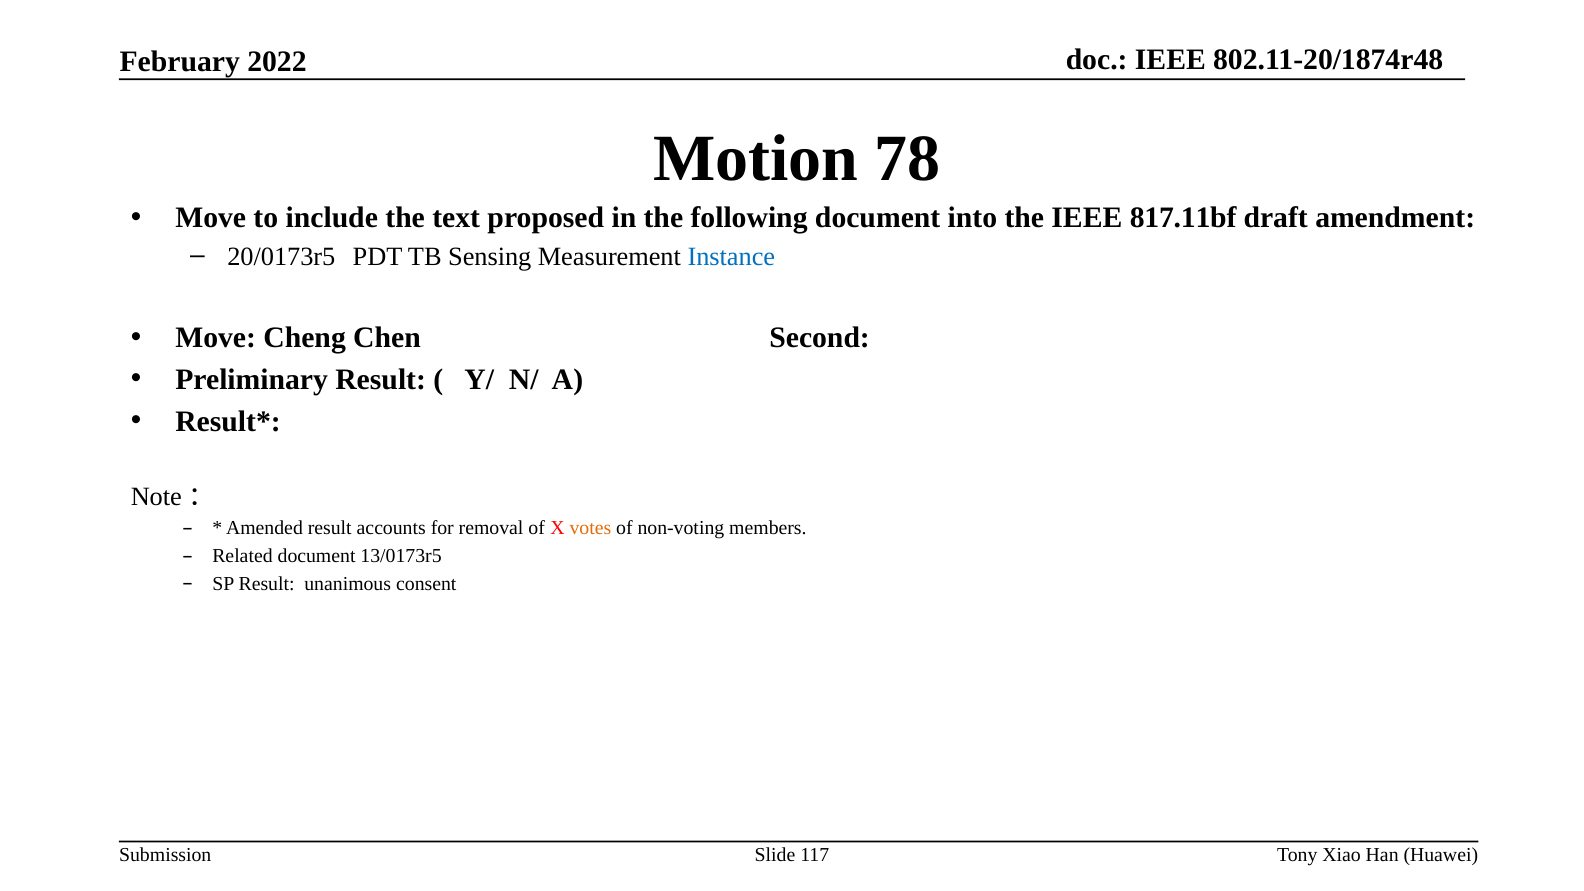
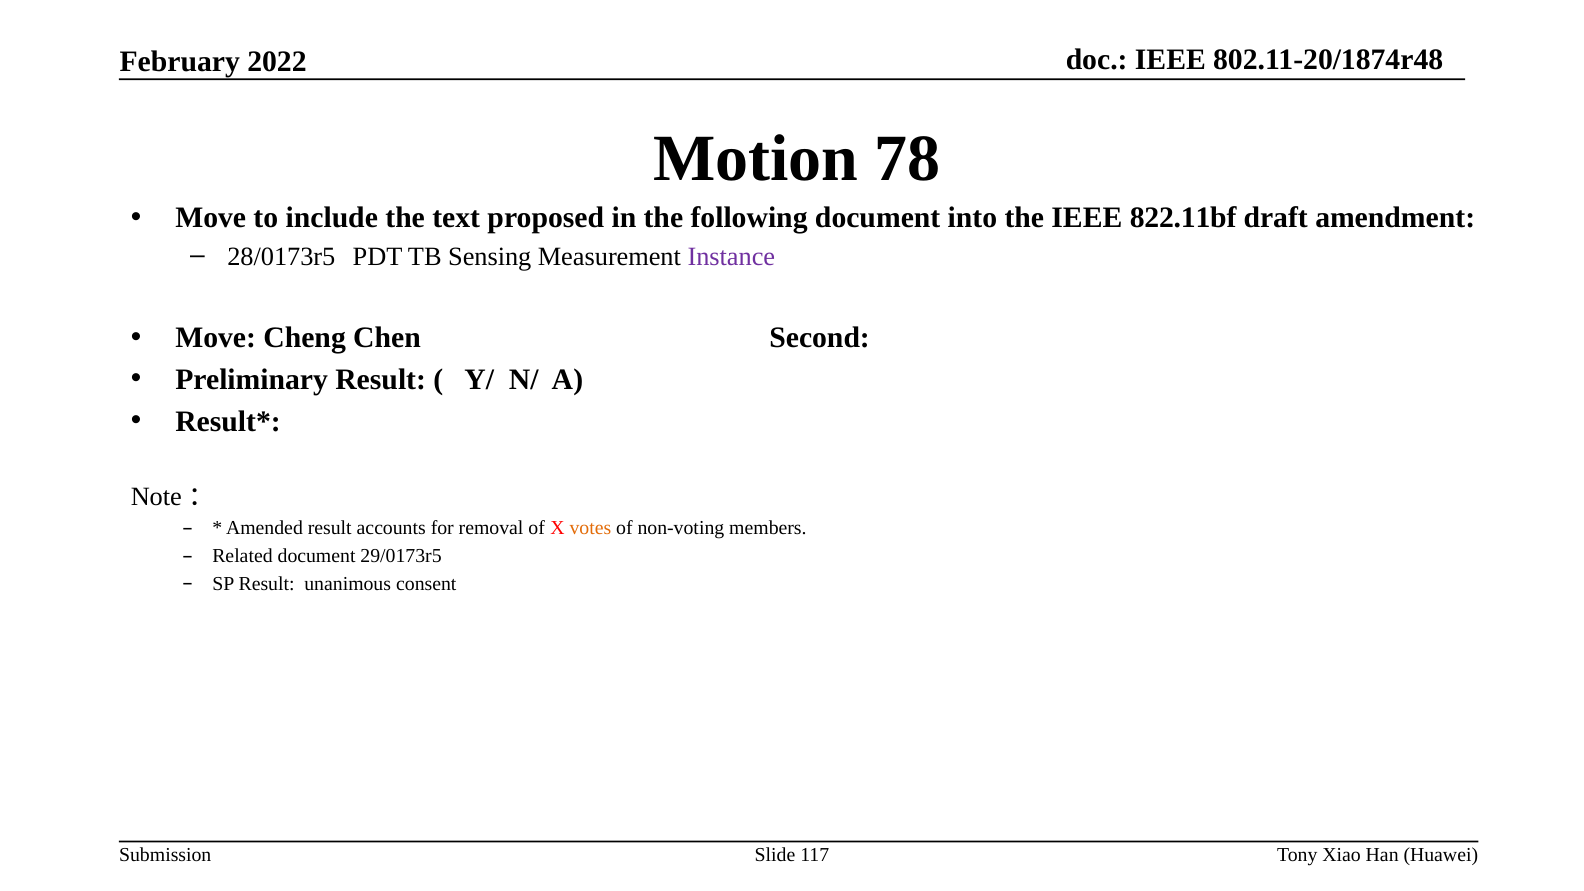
817.11bf: 817.11bf -> 822.11bf
20/0173r5: 20/0173r5 -> 28/0173r5
Instance colour: blue -> purple
13/0173r5: 13/0173r5 -> 29/0173r5
